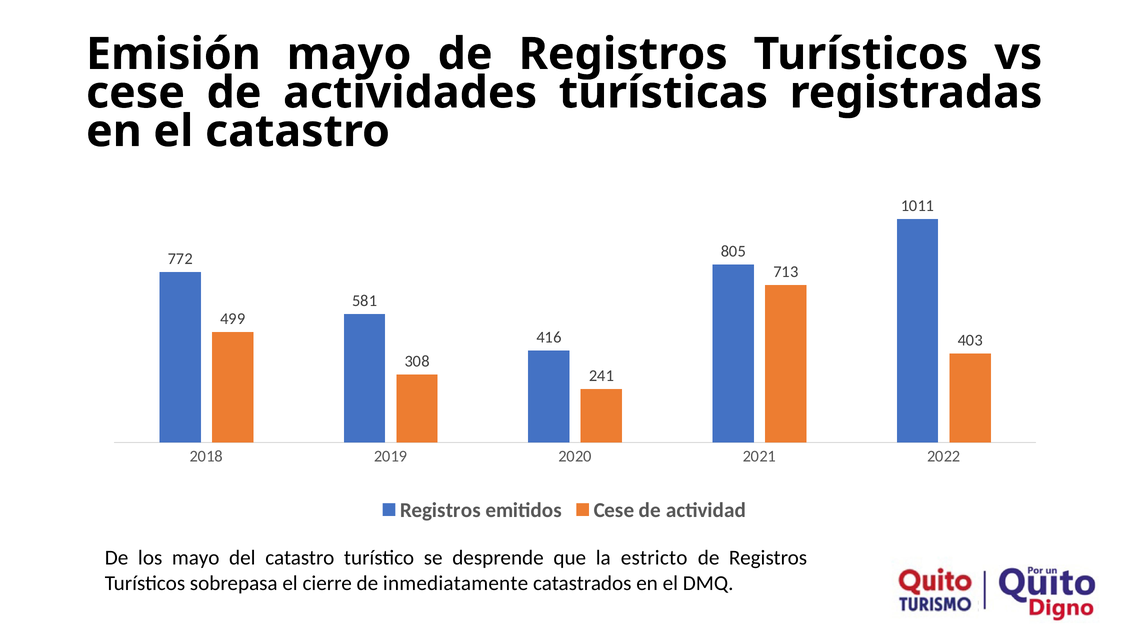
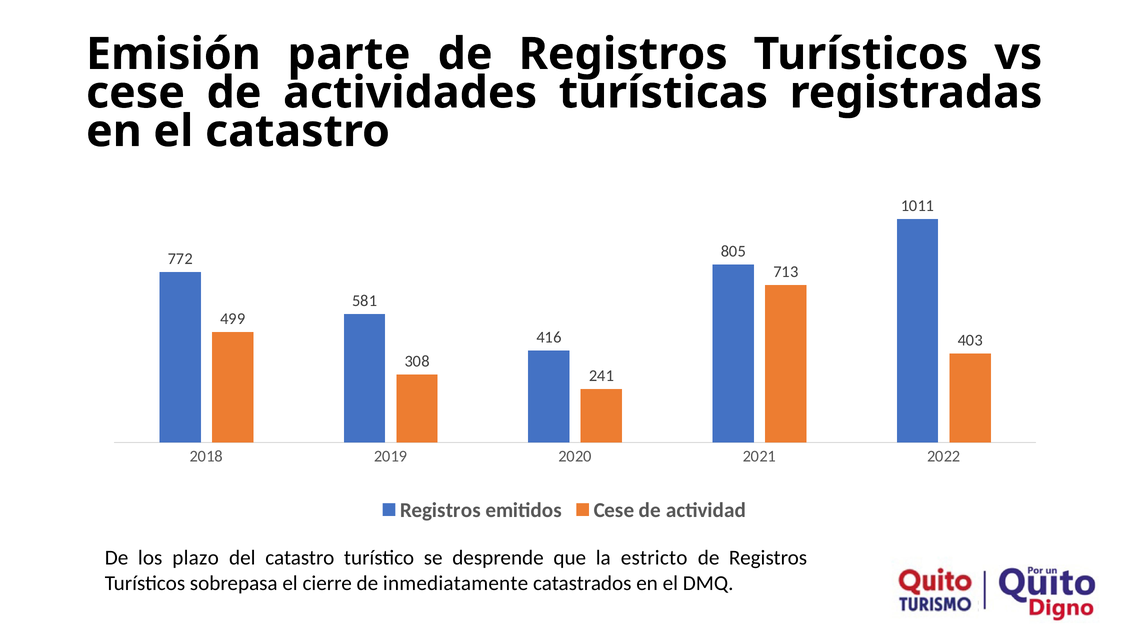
Emisión mayo: mayo -> parte
los mayo: mayo -> plazo
